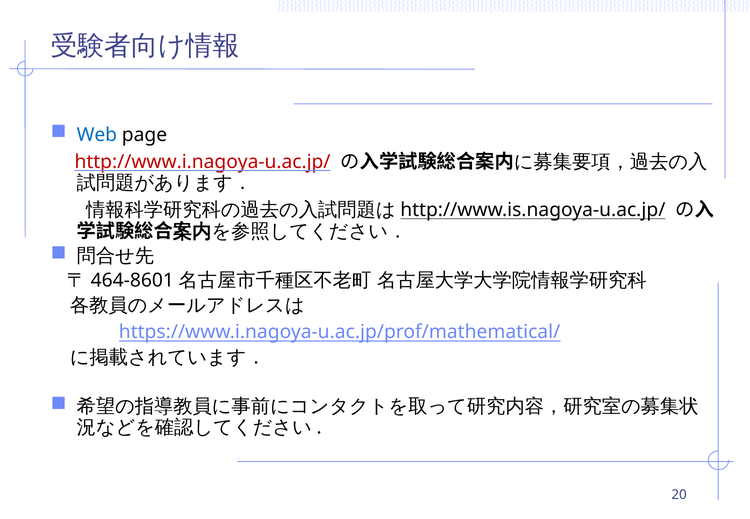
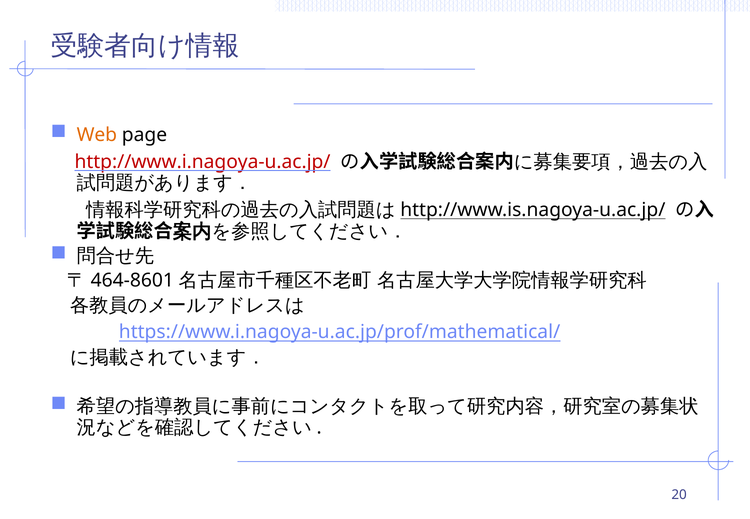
Web colour: blue -> orange
